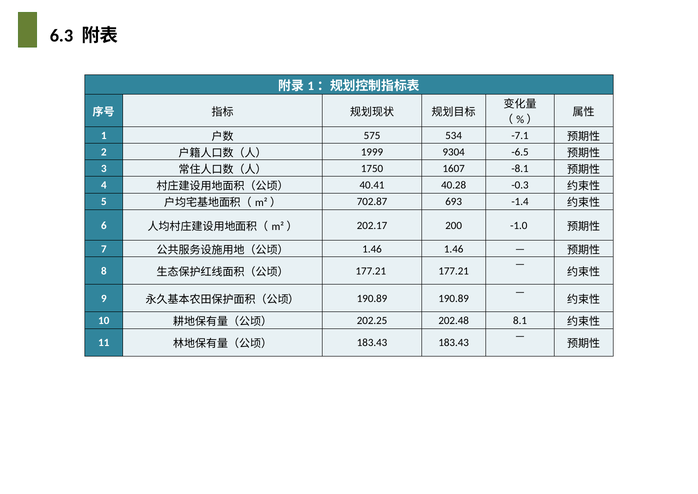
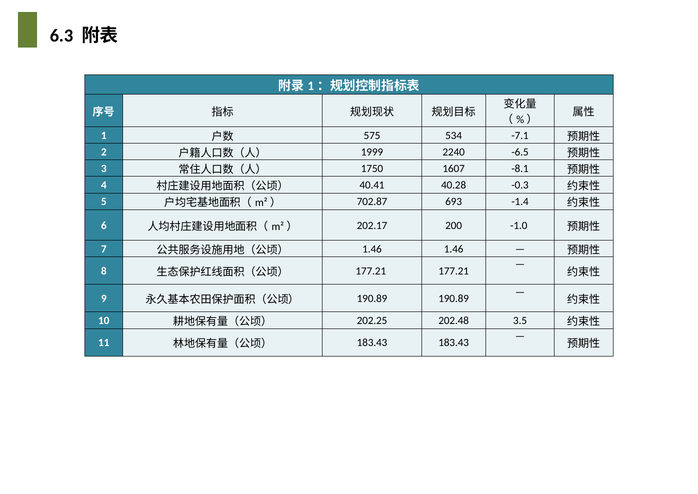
9304: 9304 -> 2240
8.1: 8.1 -> 3.5
